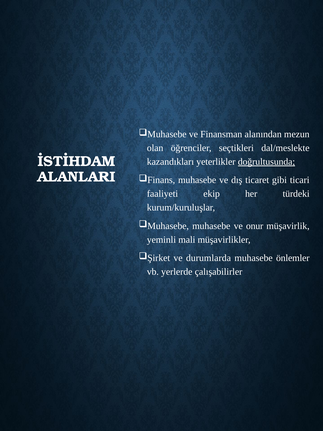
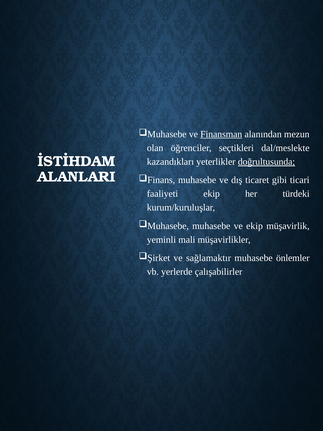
Finansman underline: none -> present
ve onur: onur -> ekip
durumlarda: durumlarda -> sağlamaktır
